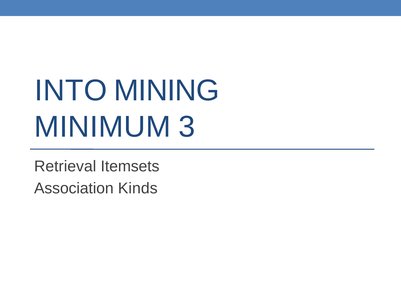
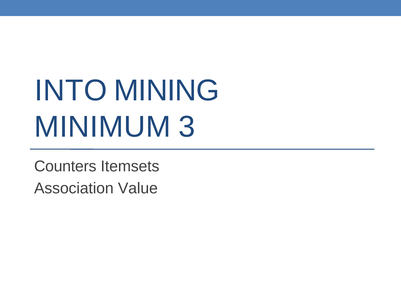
Retrieval: Retrieval -> Counters
Kinds: Kinds -> Value
